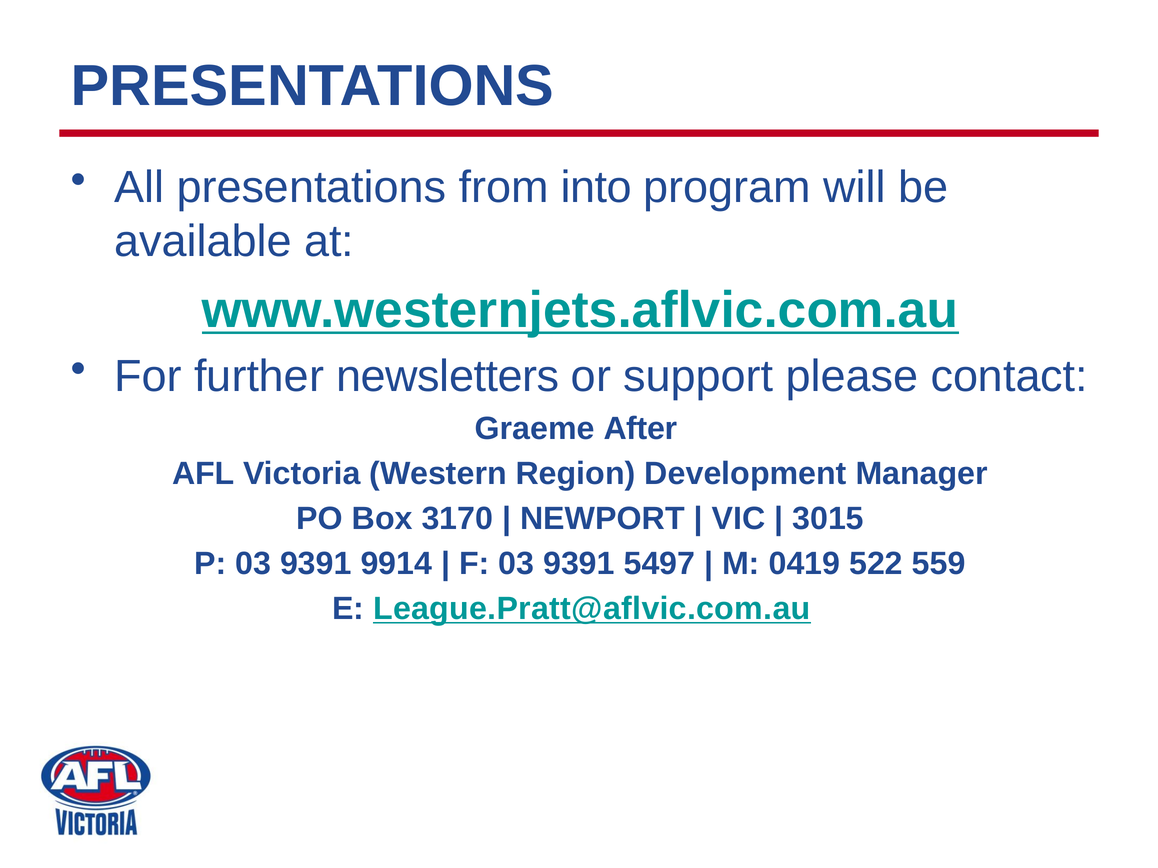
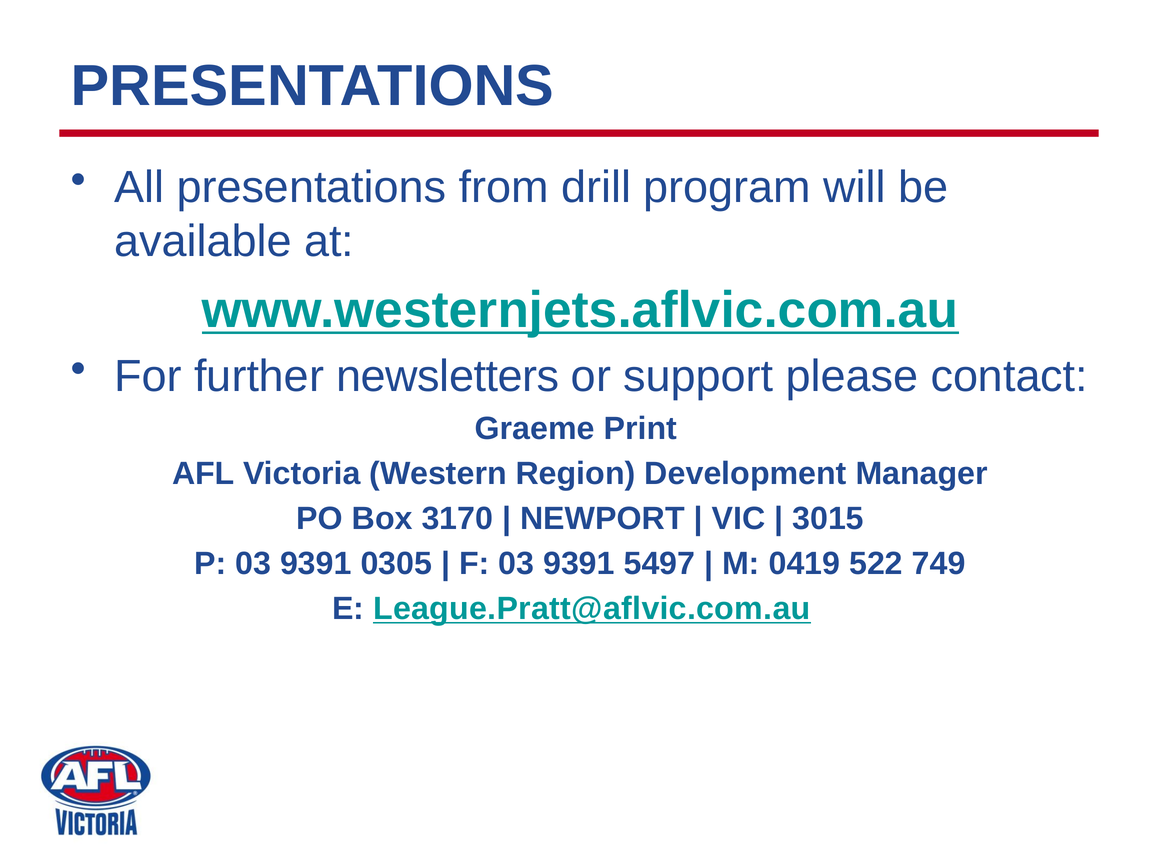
into: into -> drill
After: After -> Print
9914: 9914 -> 0305
559: 559 -> 749
